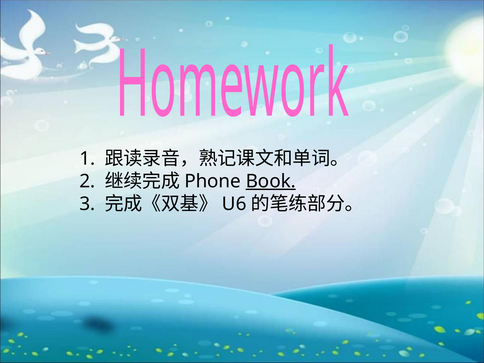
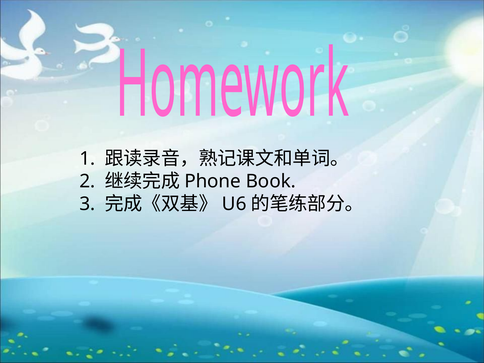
Book underline: present -> none
